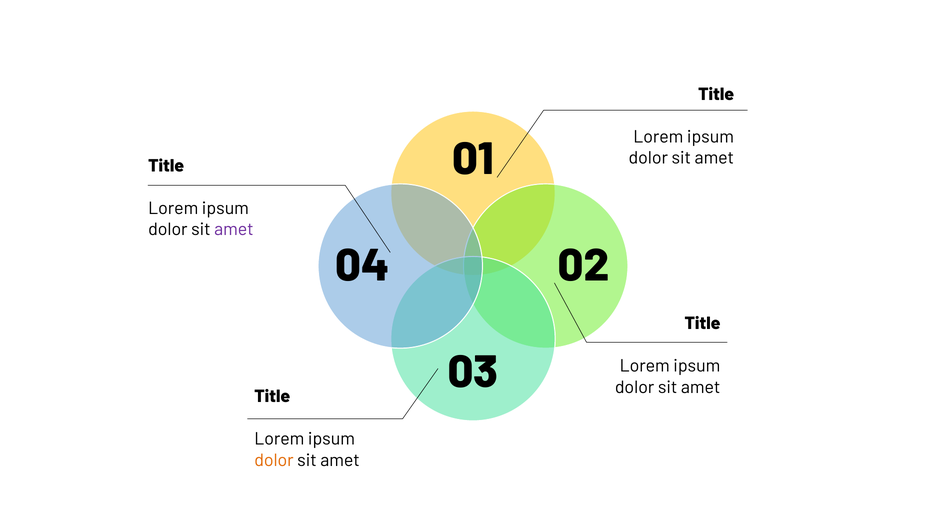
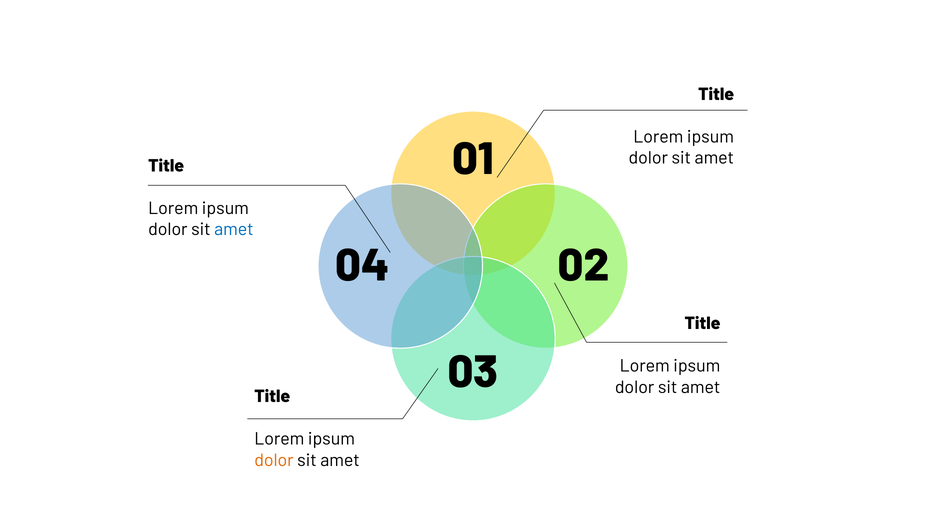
amet at (234, 230) colour: purple -> blue
